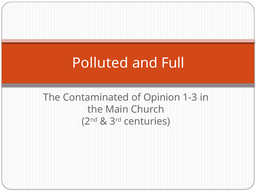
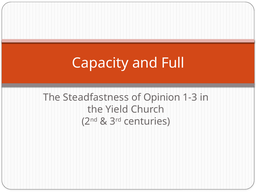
Polluted: Polluted -> Capacity
Contaminated: Contaminated -> Steadfastness
Main: Main -> Yield
